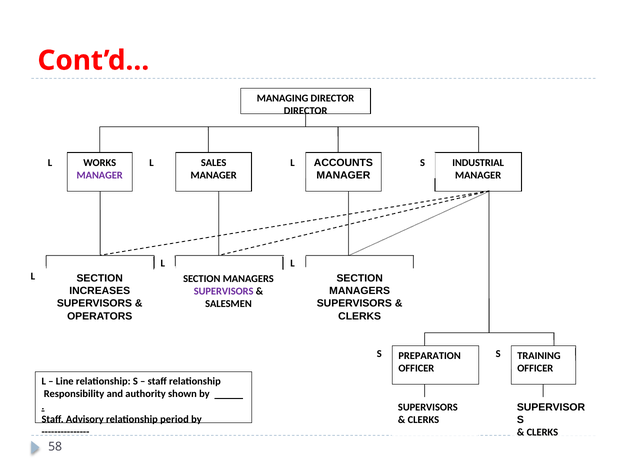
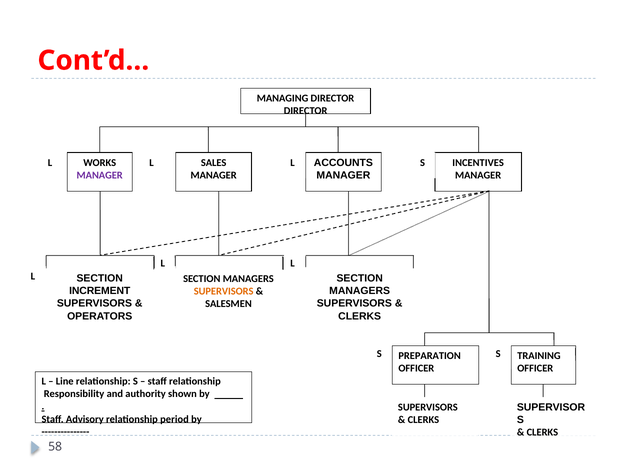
INDUSTRIAL: INDUSTRIAL -> INCENTIVES
INCREASES: INCREASES -> INCREMENT
SUPERVISORS at (224, 292) colour: purple -> orange
